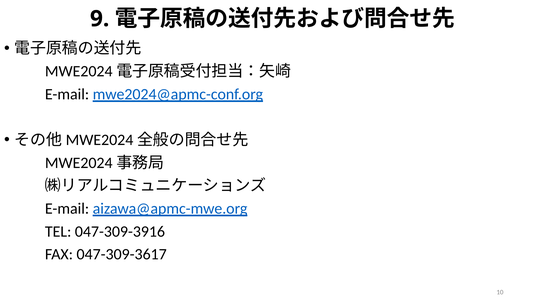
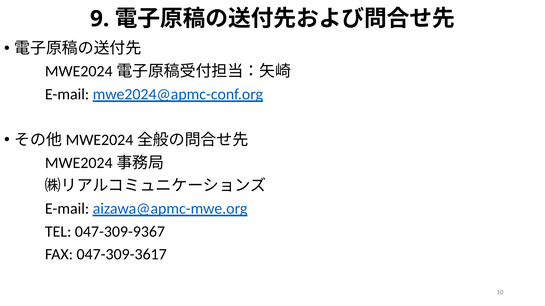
047-309-3916: 047-309-3916 -> 047-309-9367
